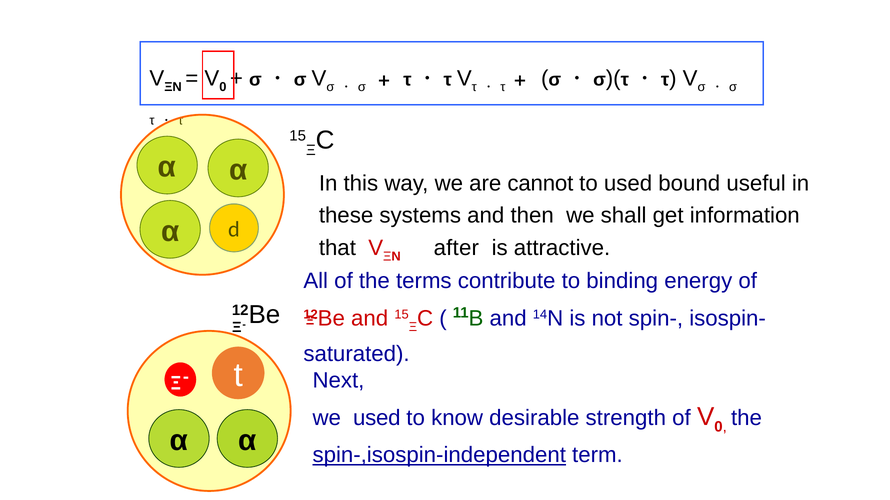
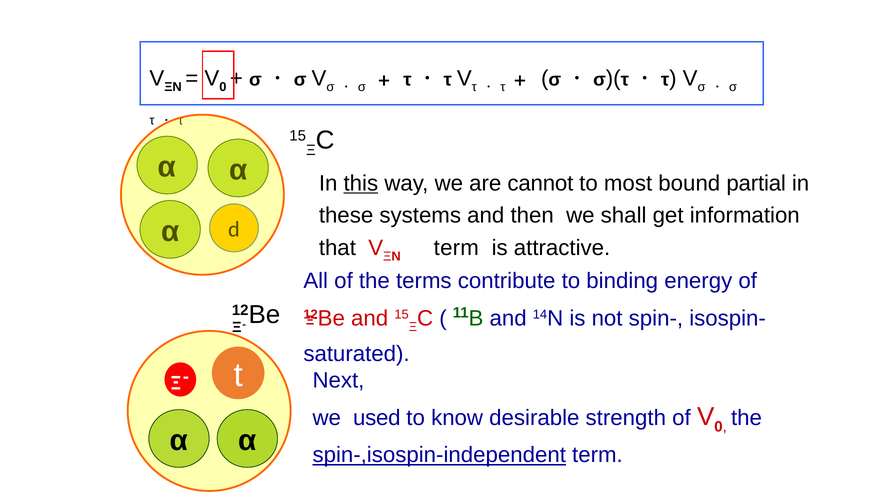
this underline: none -> present
to used: used -> most
useful: useful -> partial
after at (456, 248): after -> term
